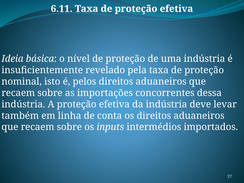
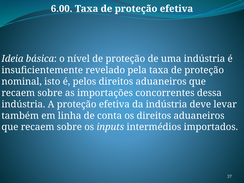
6.11: 6.11 -> 6.00
